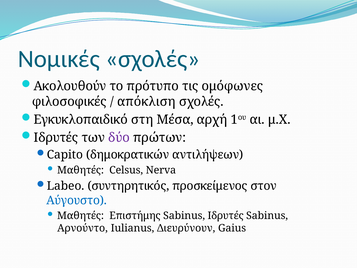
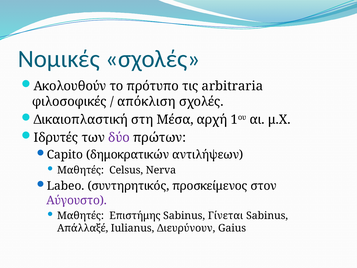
ομόφωνες: ομόφωνες -> arbitraria
Εγκυκλοπαιδικό: Εγκυκλοπαιδικό -> Δικαιοπλαστική
Αύγουστο colour: blue -> purple
Sabinus Ιδρυτές: Ιδρυτές -> Γίνεται
Aρνούντο: Aρνούντο -> Απάλλαξέ
